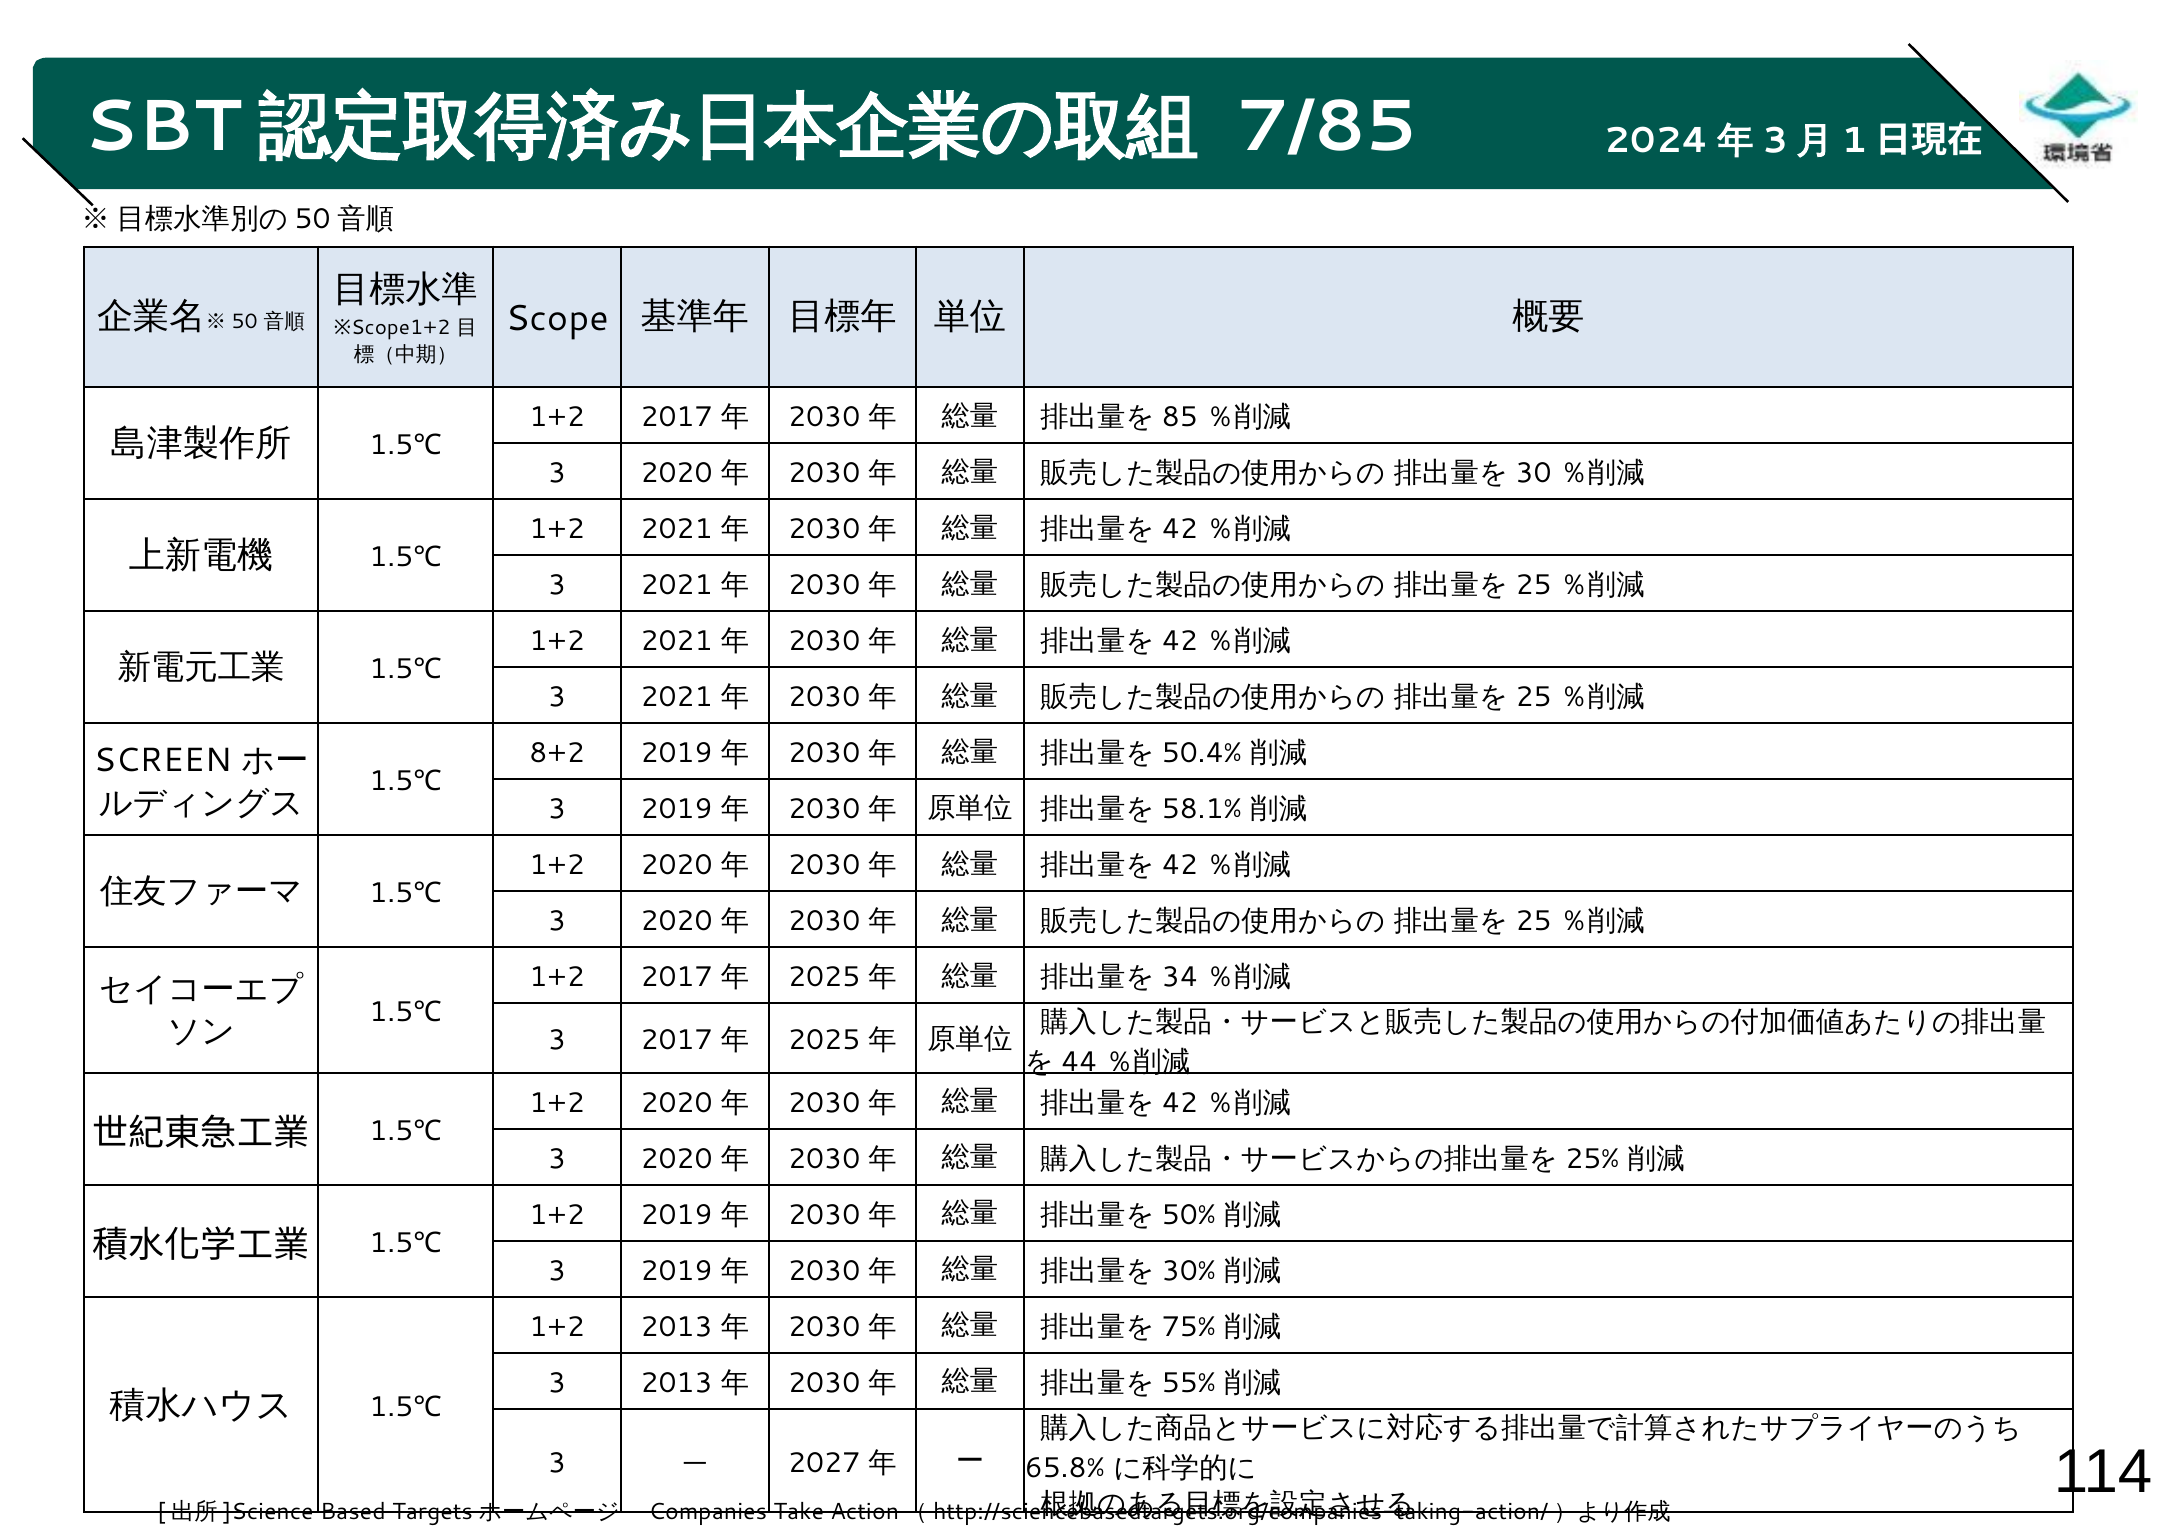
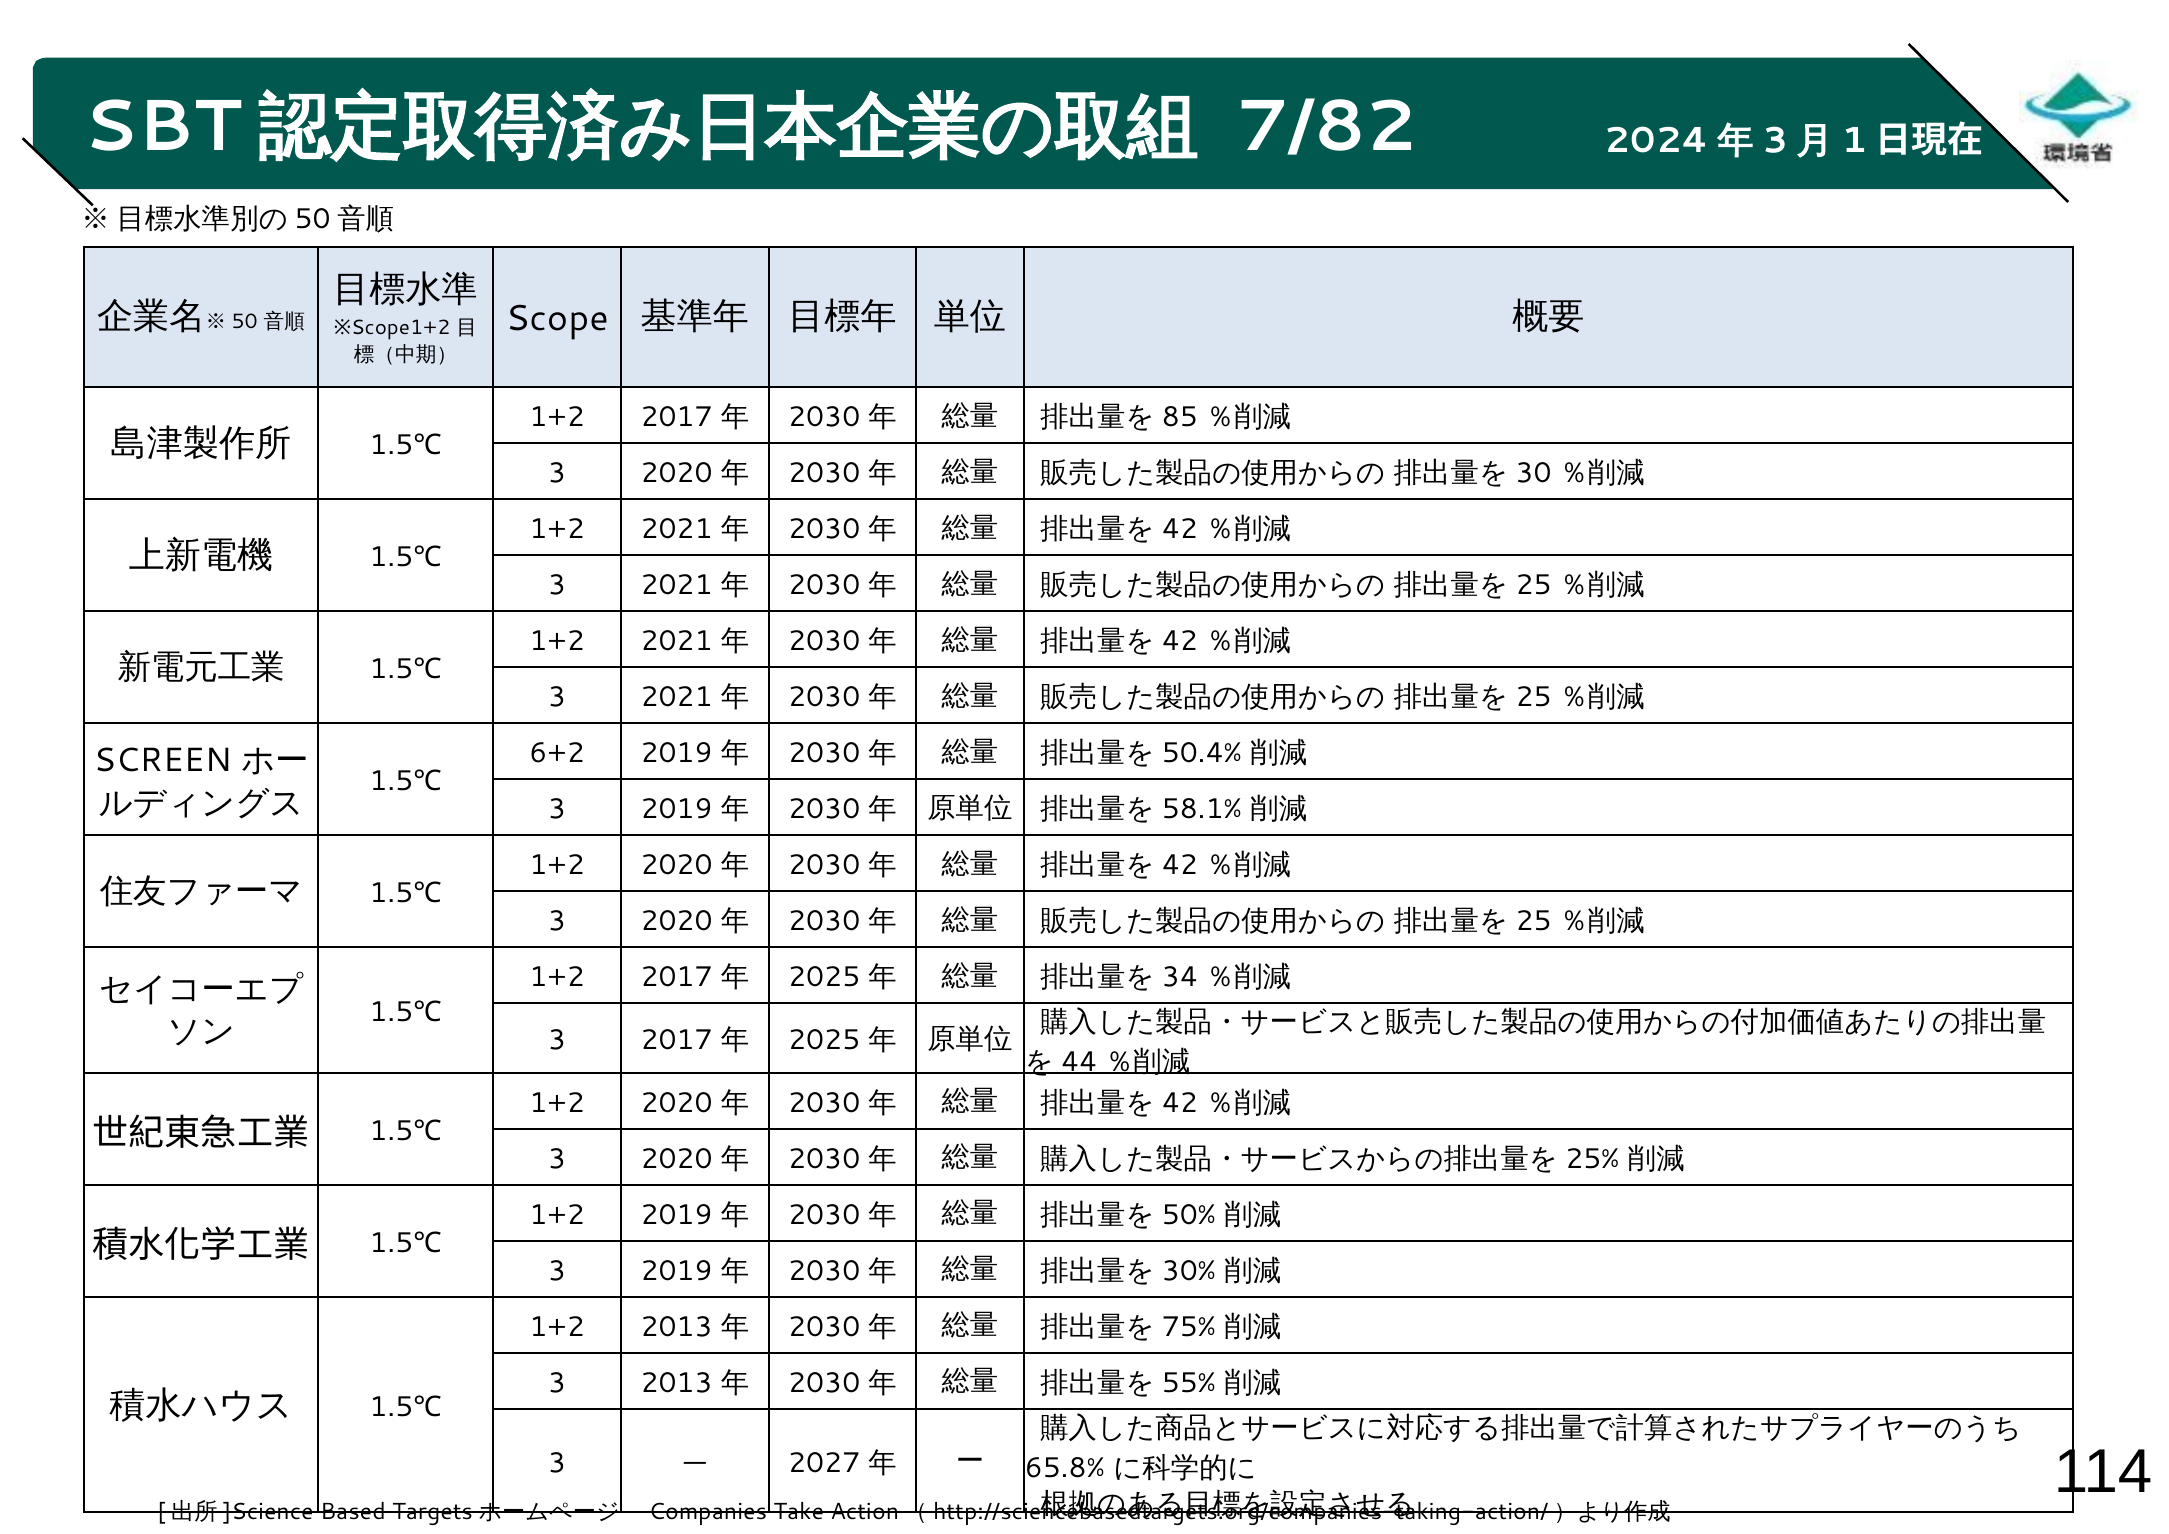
7/85: 7/85 -> 7/82
8+2: 8+2 -> 6+2
